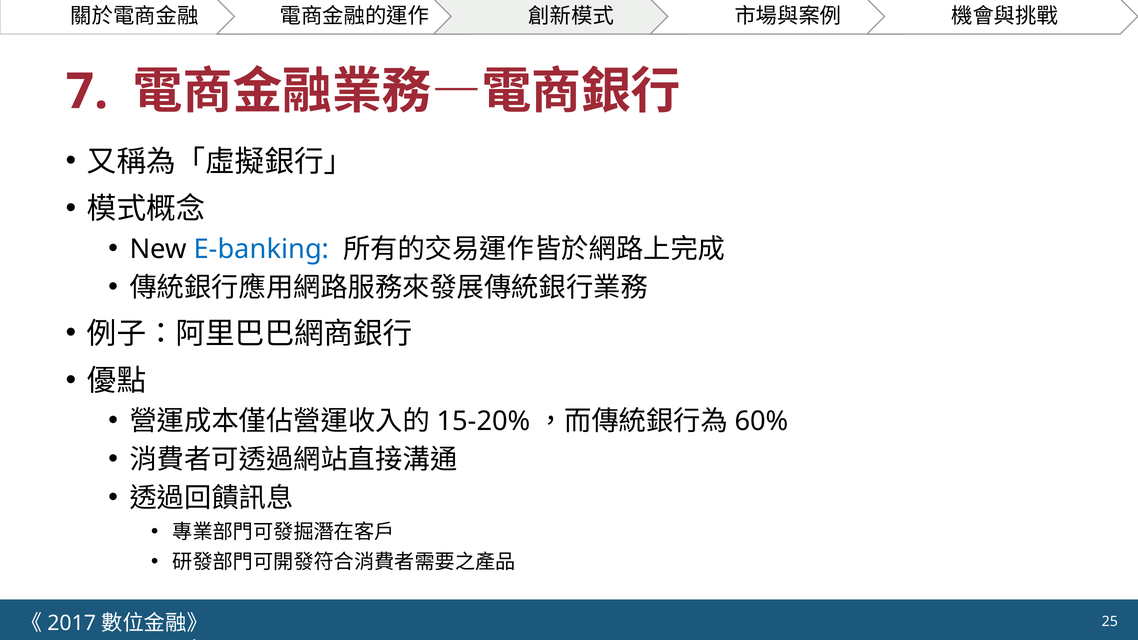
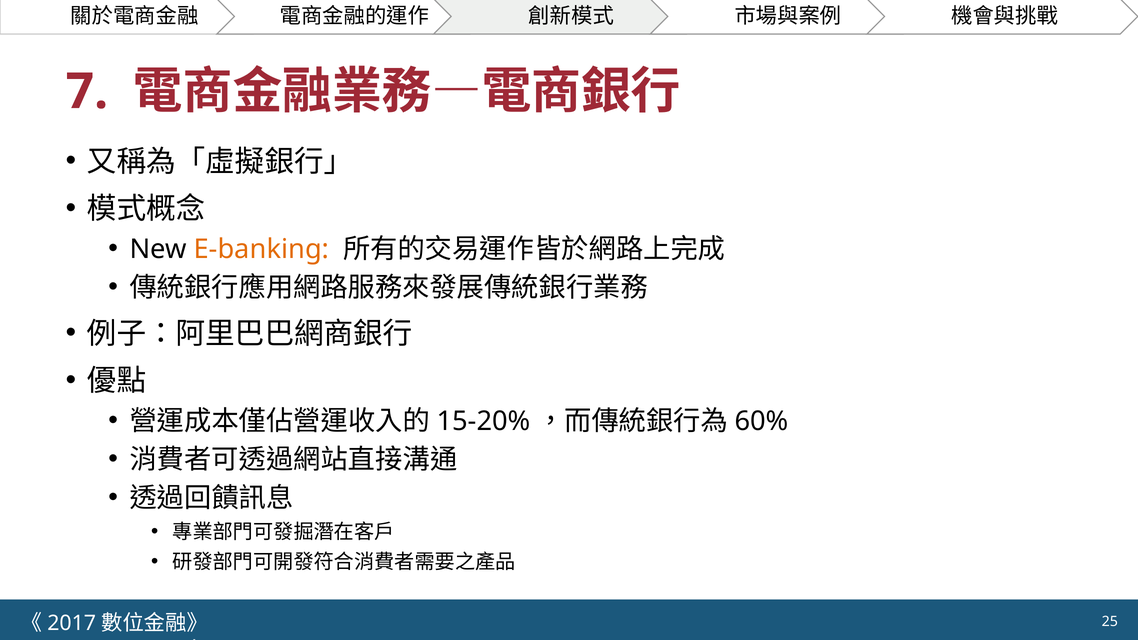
E-banking colour: blue -> orange
